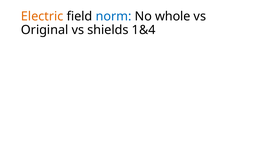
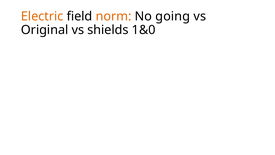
norm colour: blue -> orange
whole: whole -> going
1&4: 1&4 -> 1&0
